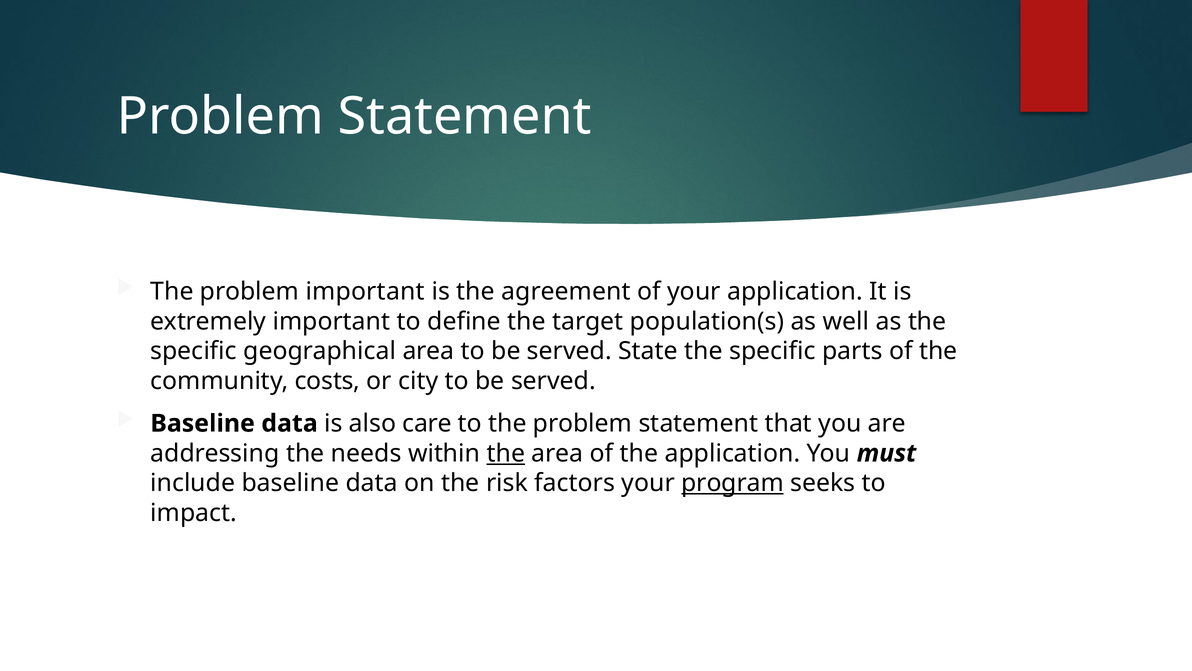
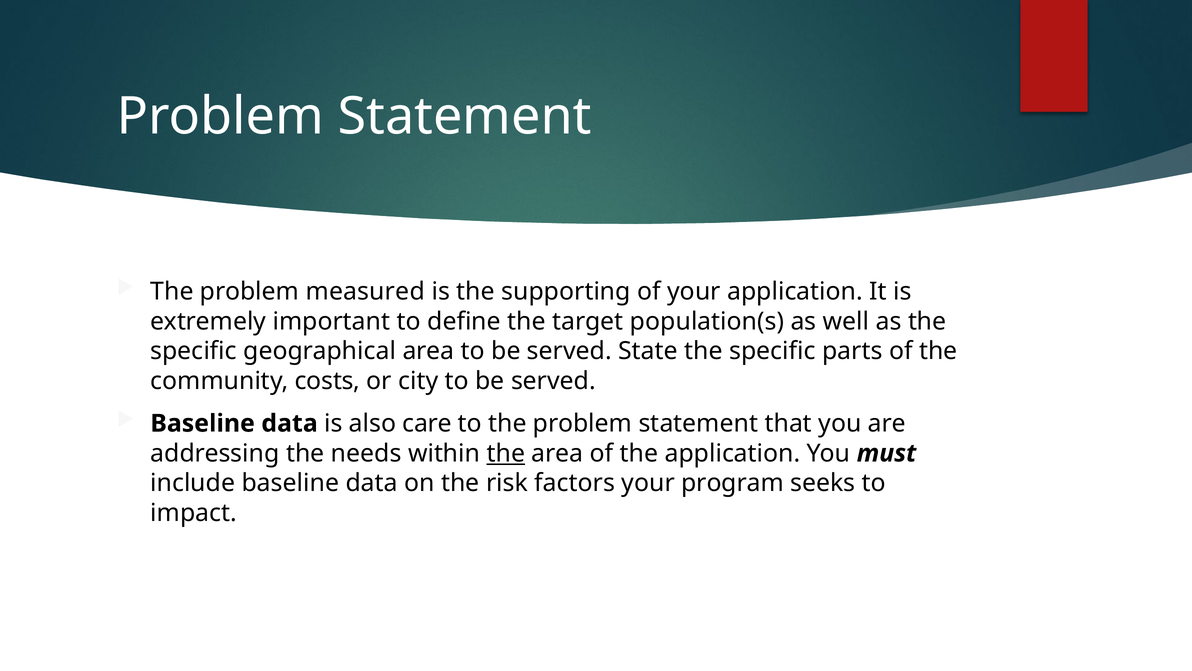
problem important: important -> measured
agreement: agreement -> supporting
program underline: present -> none
